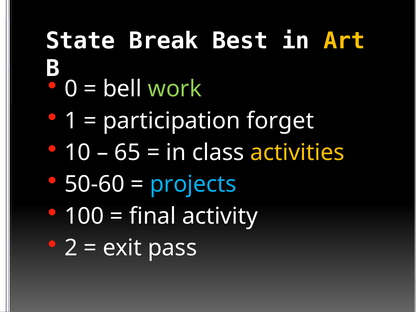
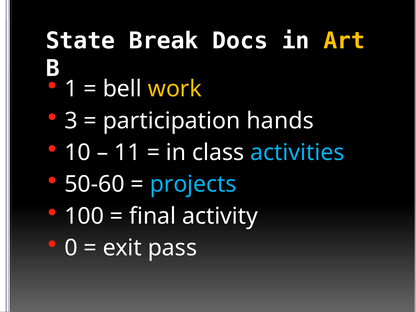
Best: Best -> Docs
0: 0 -> 1
work colour: light green -> yellow
1: 1 -> 3
forget: forget -> hands
65: 65 -> 11
activities colour: yellow -> light blue
2: 2 -> 0
